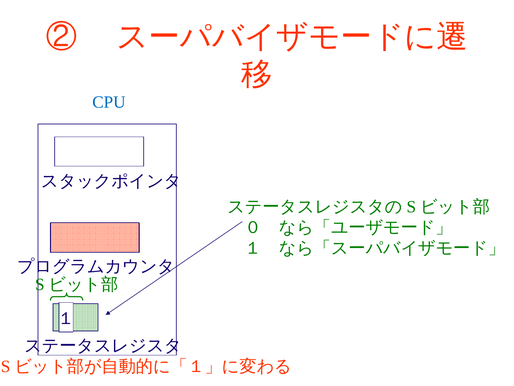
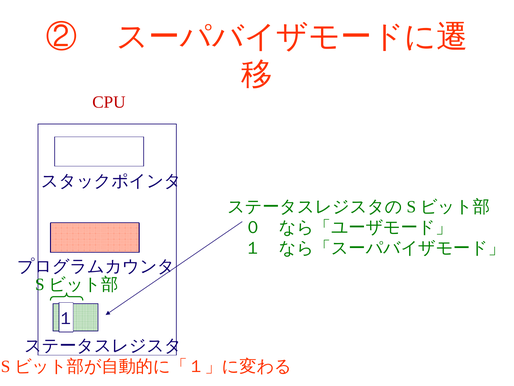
CPU colour: blue -> red
